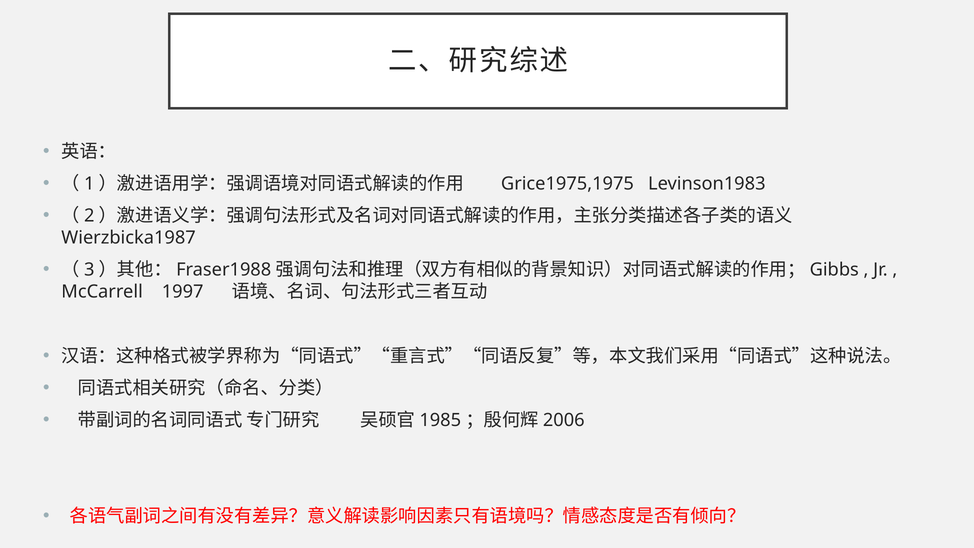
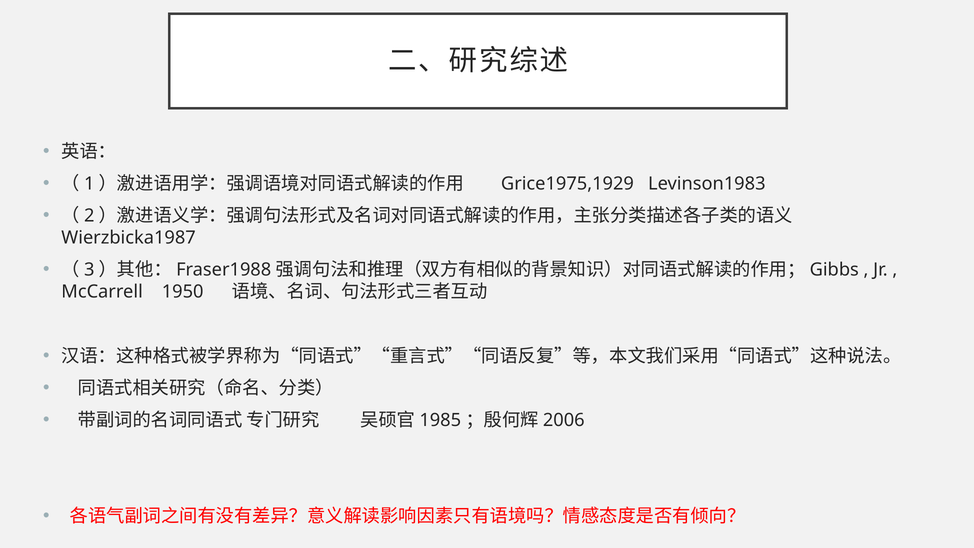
Grice1975,1975: Grice1975,1975 -> Grice1975,1929
1997: 1997 -> 1950
